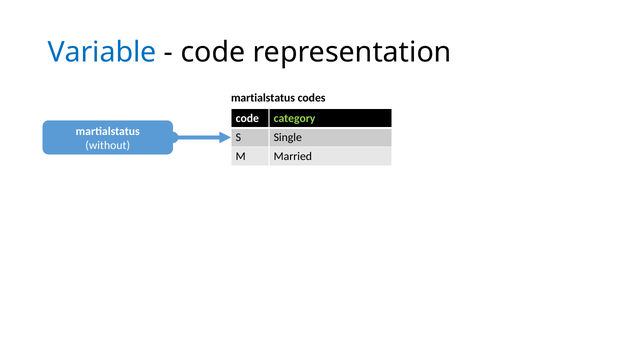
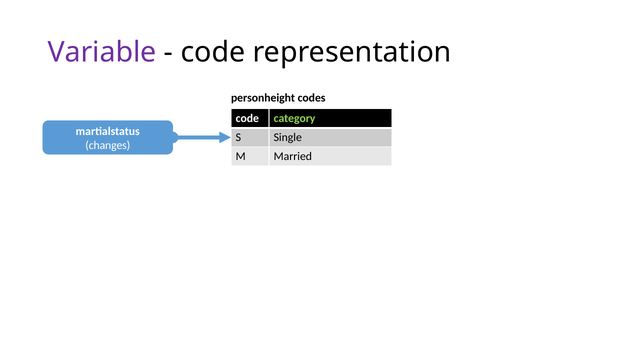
Variable colour: blue -> purple
martialstatus at (263, 98): martialstatus -> personheight
without: without -> changes
